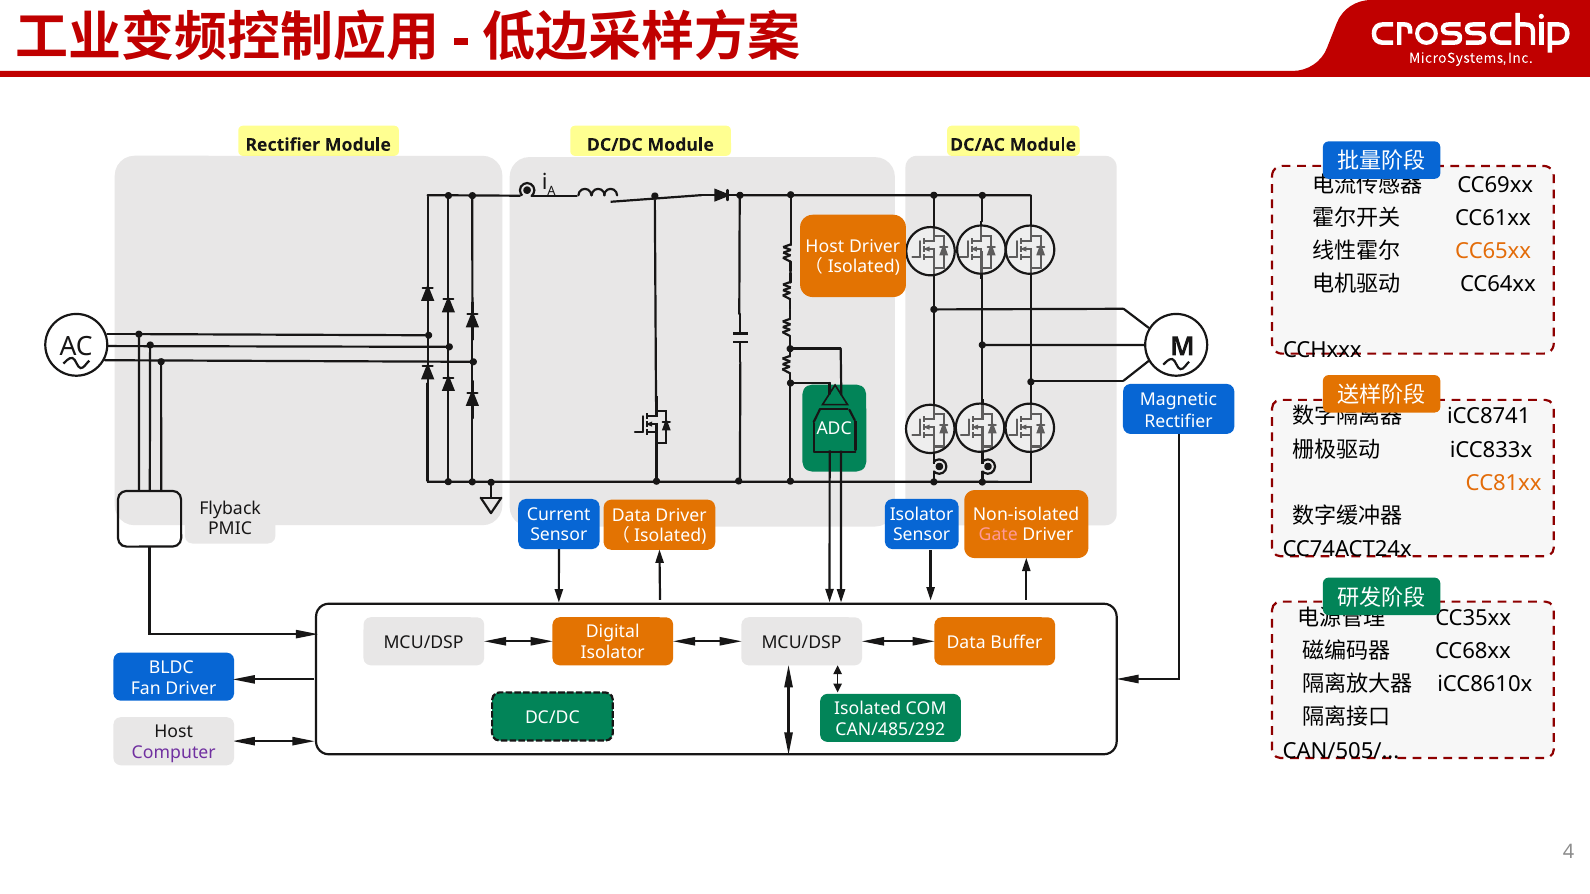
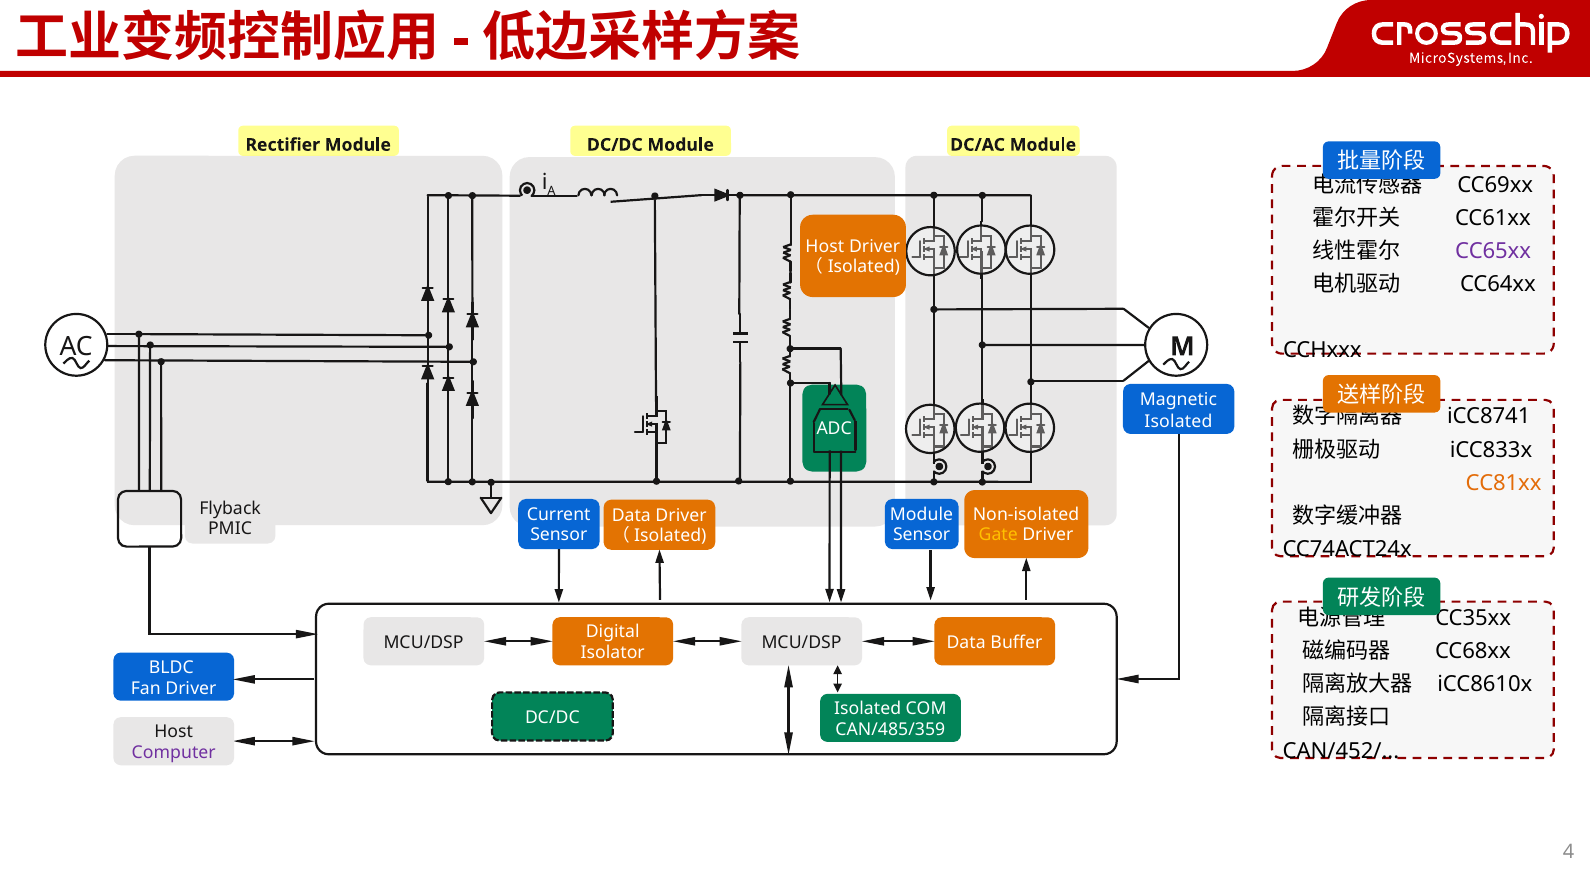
CC65xx colour: orange -> purple
Rectifier at (1178, 422): Rectifier -> Isolated
Isolator at (922, 515): Isolator -> Module
Gate colour: pink -> yellow
CAN/485/292: CAN/485/292 -> CAN/485/359
CAN/505/: CAN/505/ -> CAN/452/
